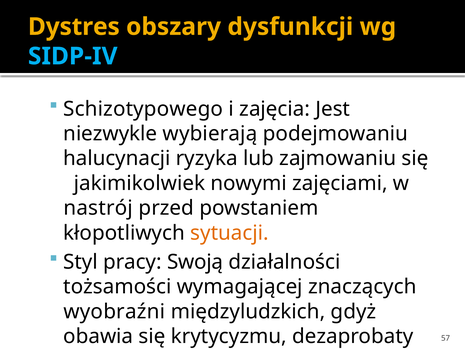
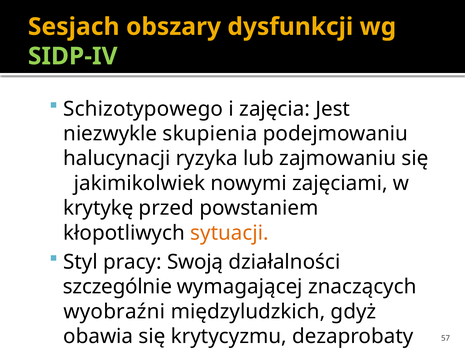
Dystres: Dystres -> Sesjach
SIDP-IV colour: light blue -> light green
wybierają: wybierają -> skupienia
nastrój: nastrój -> krytykę
tożsamości: tożsamości -> szczególnie
